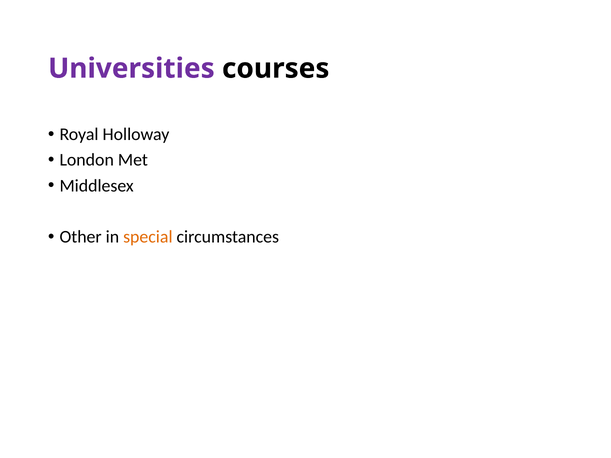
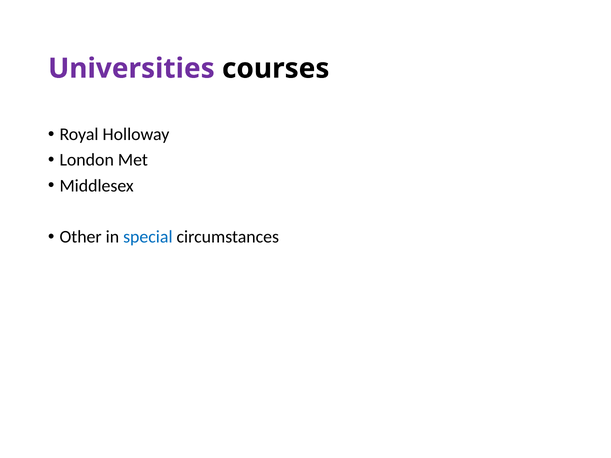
special colour: orange -> blue
